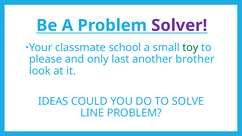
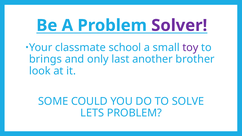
toy colour: green -> purple
please: please -> brings
IDEAS: IDEAS -> SOME
LINE: LINE -> LETS
